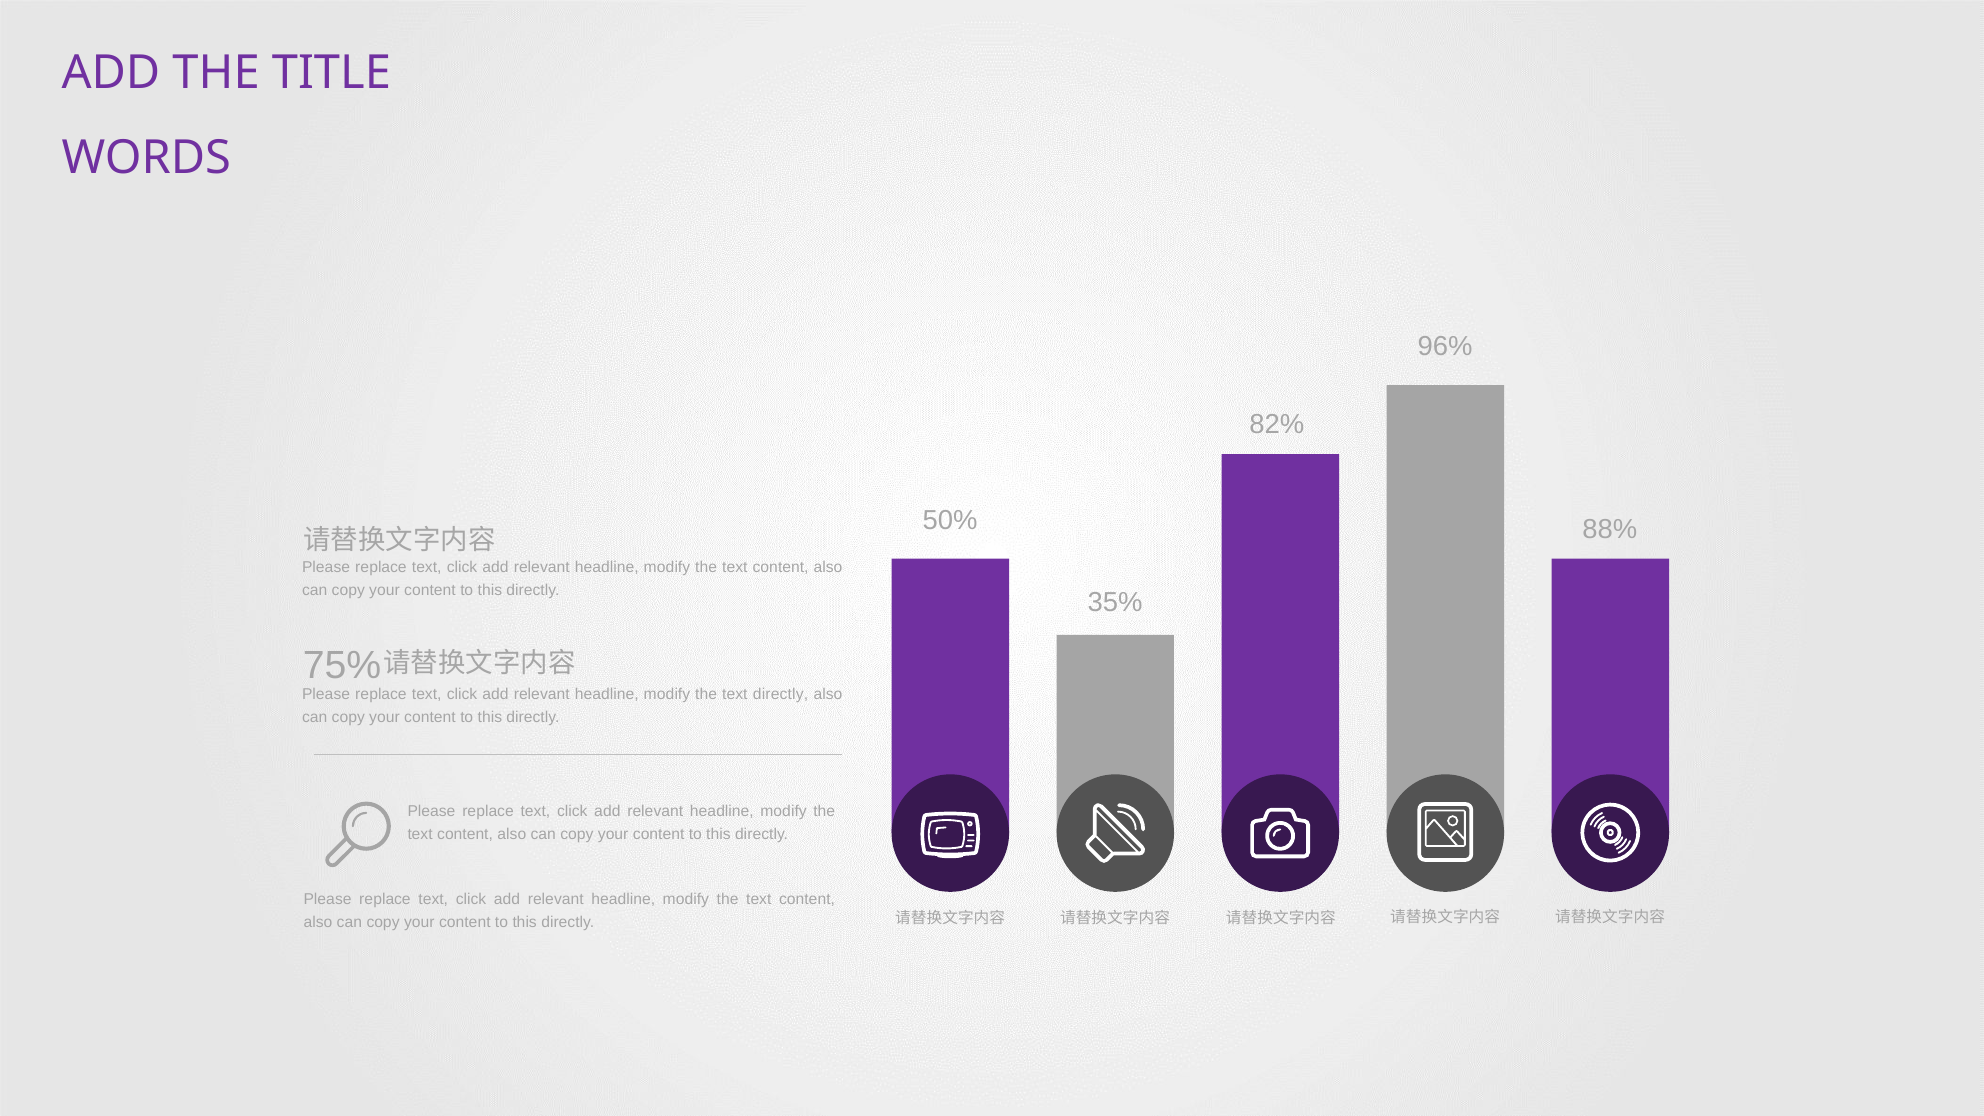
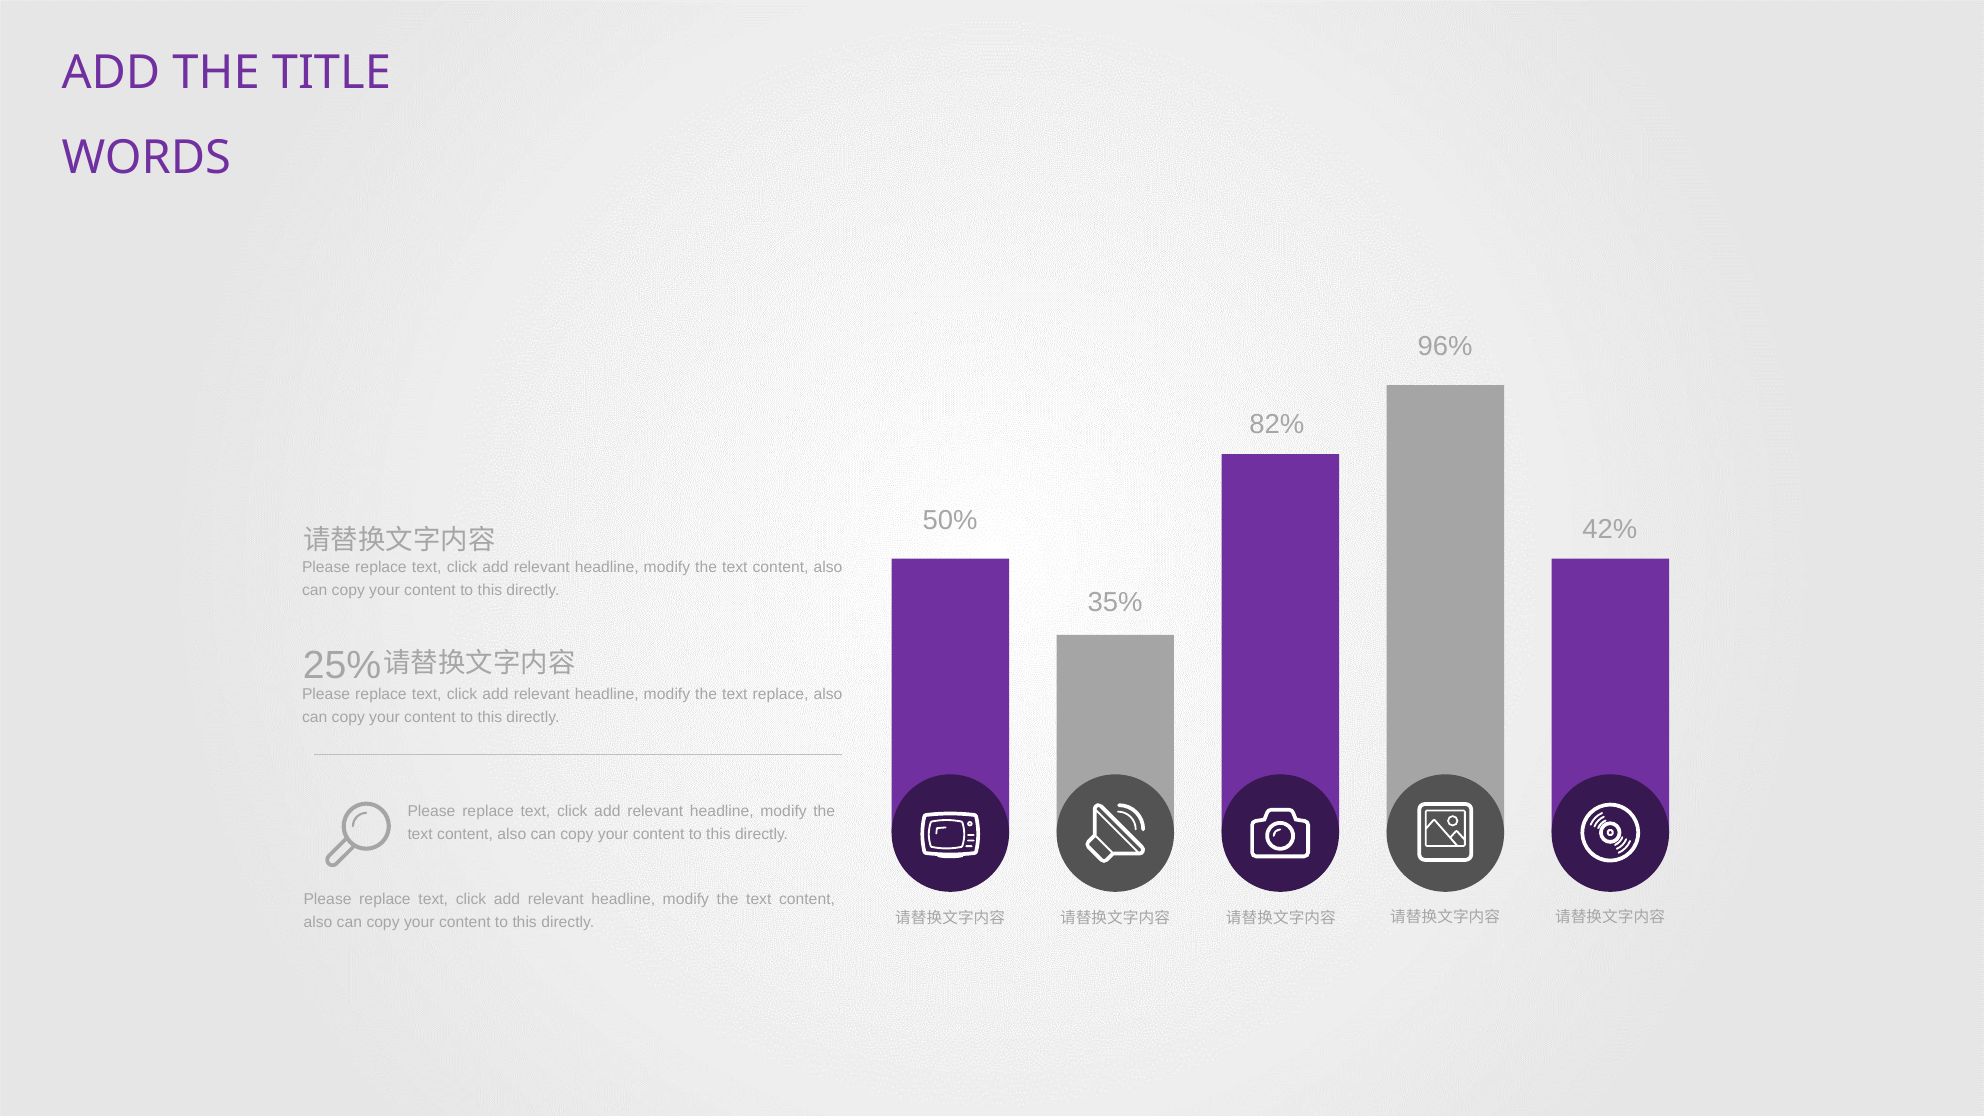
88%: 88% -> 42%
75%: 75% -> 25%
text directly: directly -> replace
